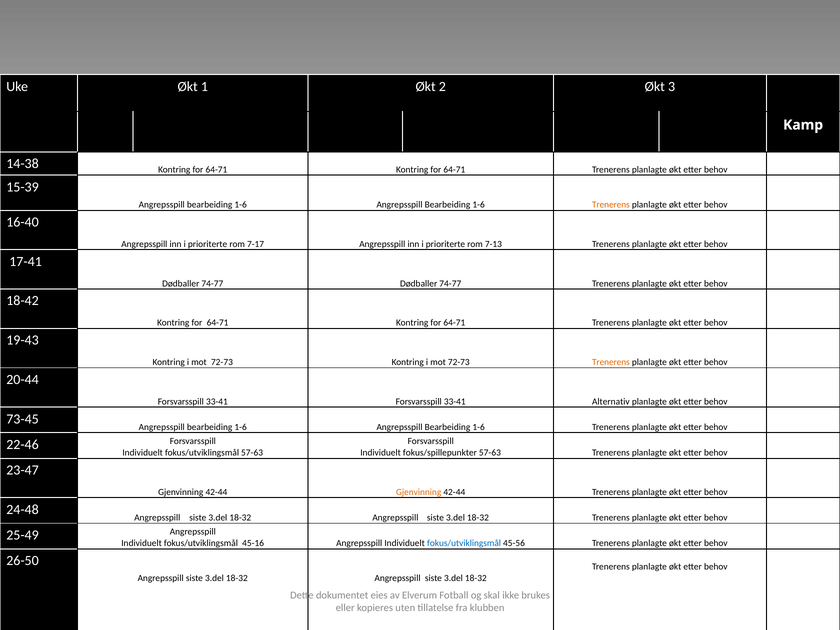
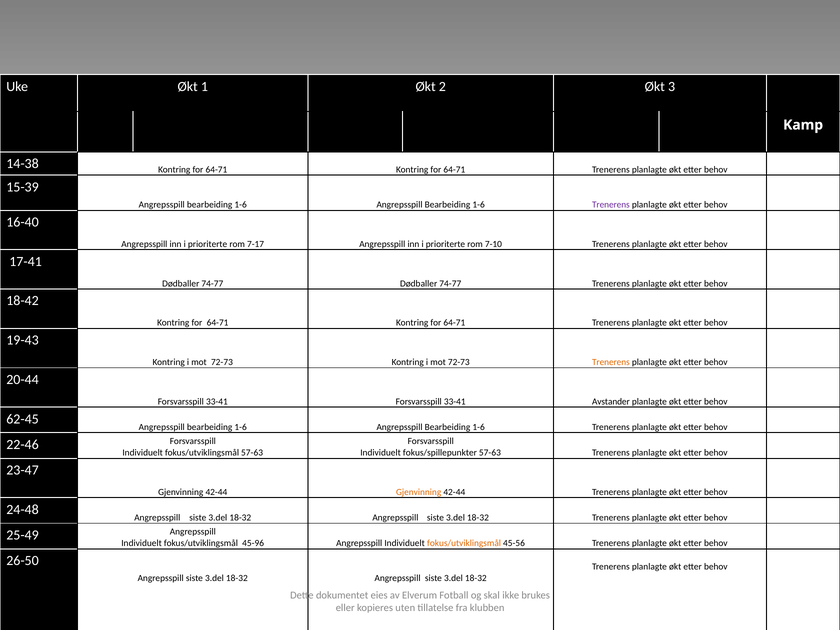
Trenerens at (611, 205) colour: orange -> purple
7-13: 7-13 -> 7-10
Alternativ: Alternativ -> Avstander
73-45: 73-45 -> 62-45
45-16: 45-16 -> 45-96
fokus/utviklingsmål at (464, 543) colour: blue -> orange
